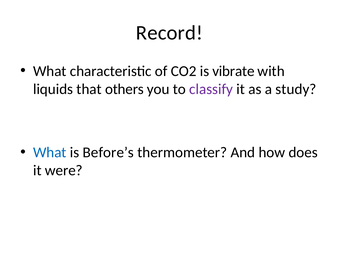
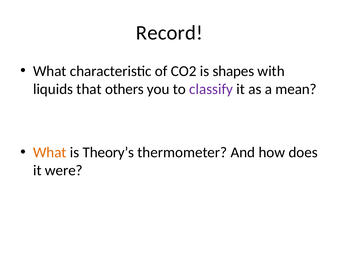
vibrate: vibrate -> shapes
study: study -> mean
What at (50, 153) colour: blue -> orange
Before’s: Before’s -> Theory’s
